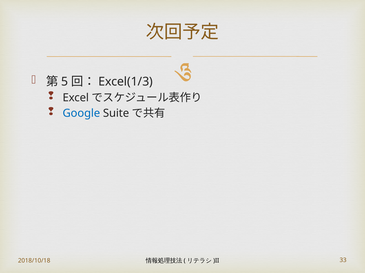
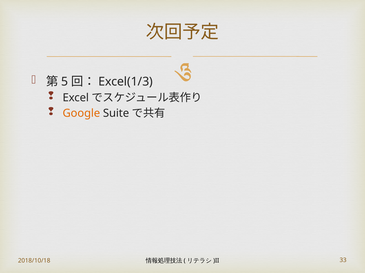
Google colour: blue -> orange
